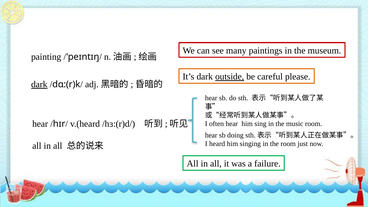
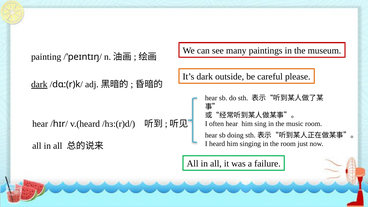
outside underline: present -> none
